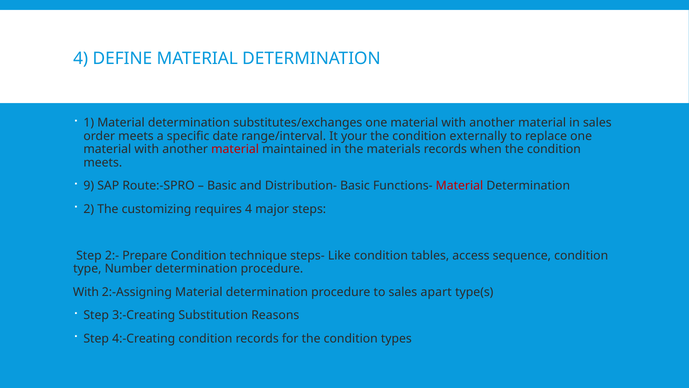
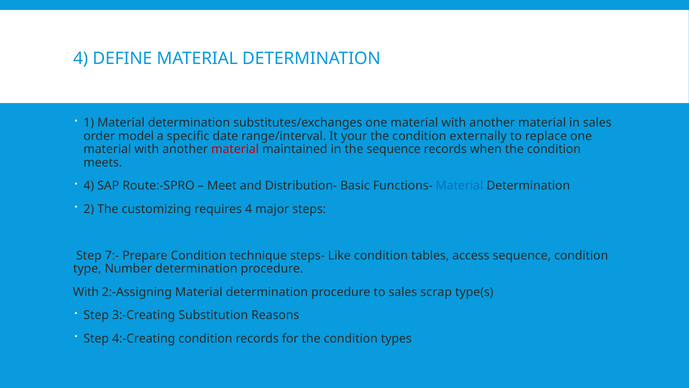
order meets: meets -> model
the materials: materials -> sequence
9 at (89, 186): 9 -> 4
Basic at (222, 186): Basic -> Meet
Material at (459, 186) colour: red -> blue
2:-: 2:- -> 7:-
apart: apart -> scrap
